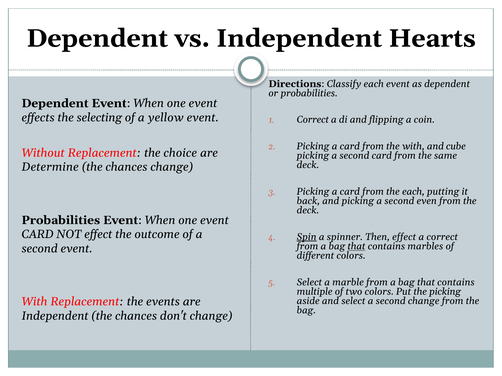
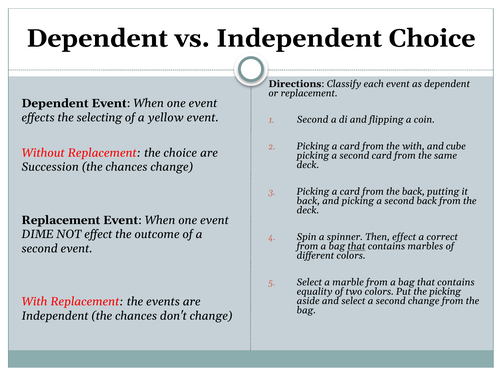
Independent Hearts: Hearts -> Choice
or probabilities: probabilities -> replacement
Correct at (313, 120): Correct -> Second
Determine: Determine -> Succession
the each: each -> back
second even: even -> back
Probabilities at (61, 220): Probabilities -> Replacement
CARD at (38, 235): CARD -> DIME
Spin underline: present -> none
multiple: multiple -> equality
